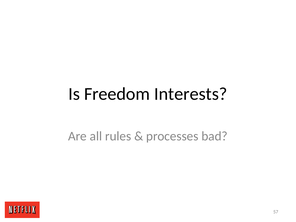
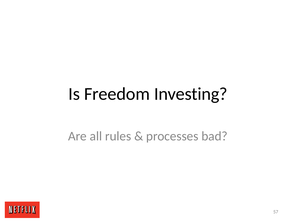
Interests: Interests -> Investing
